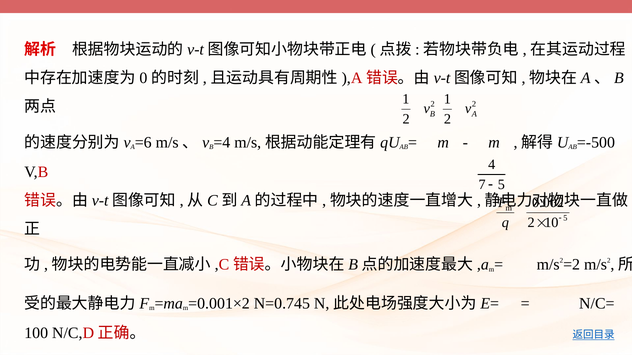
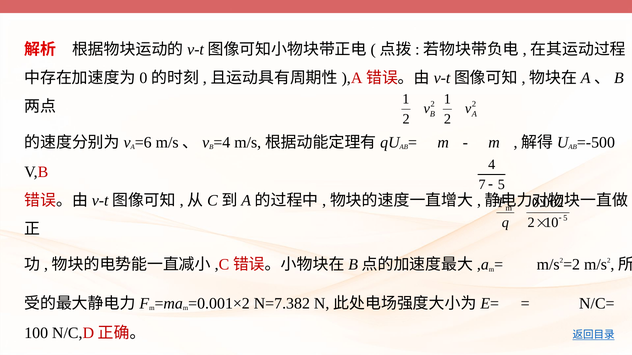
N=0.745: N=0.745 -> N=7.382
